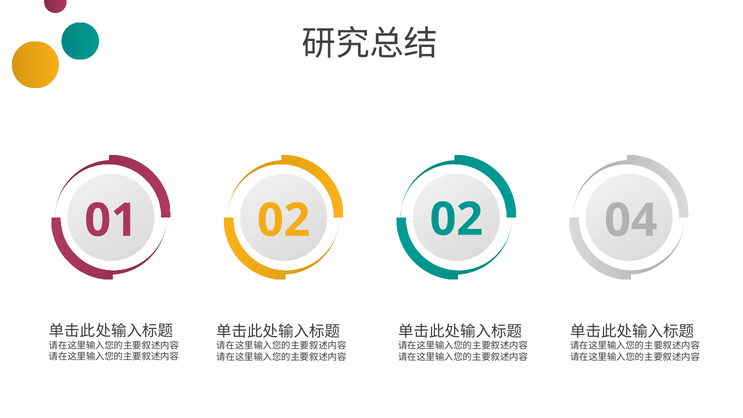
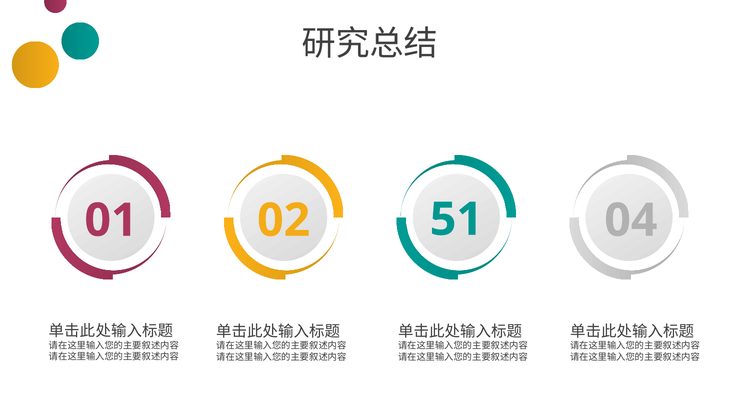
02 02: 02 -> 51
